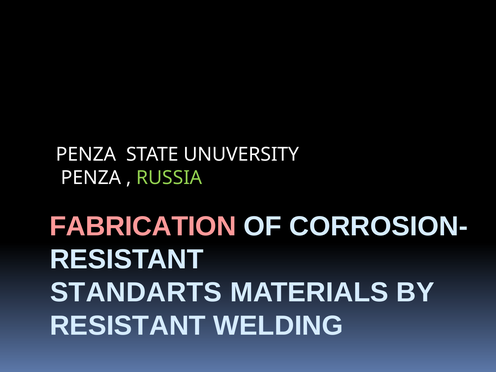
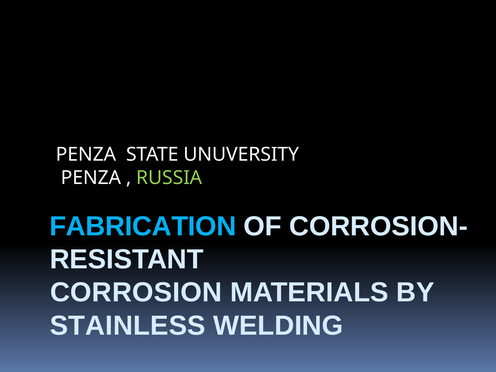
FABRICATION colour: pink -> light blue
STANDARTS: STANDARTS -> CORROSION
RESISTANT at (128, 326): RESISTANT -> STAINLESS
